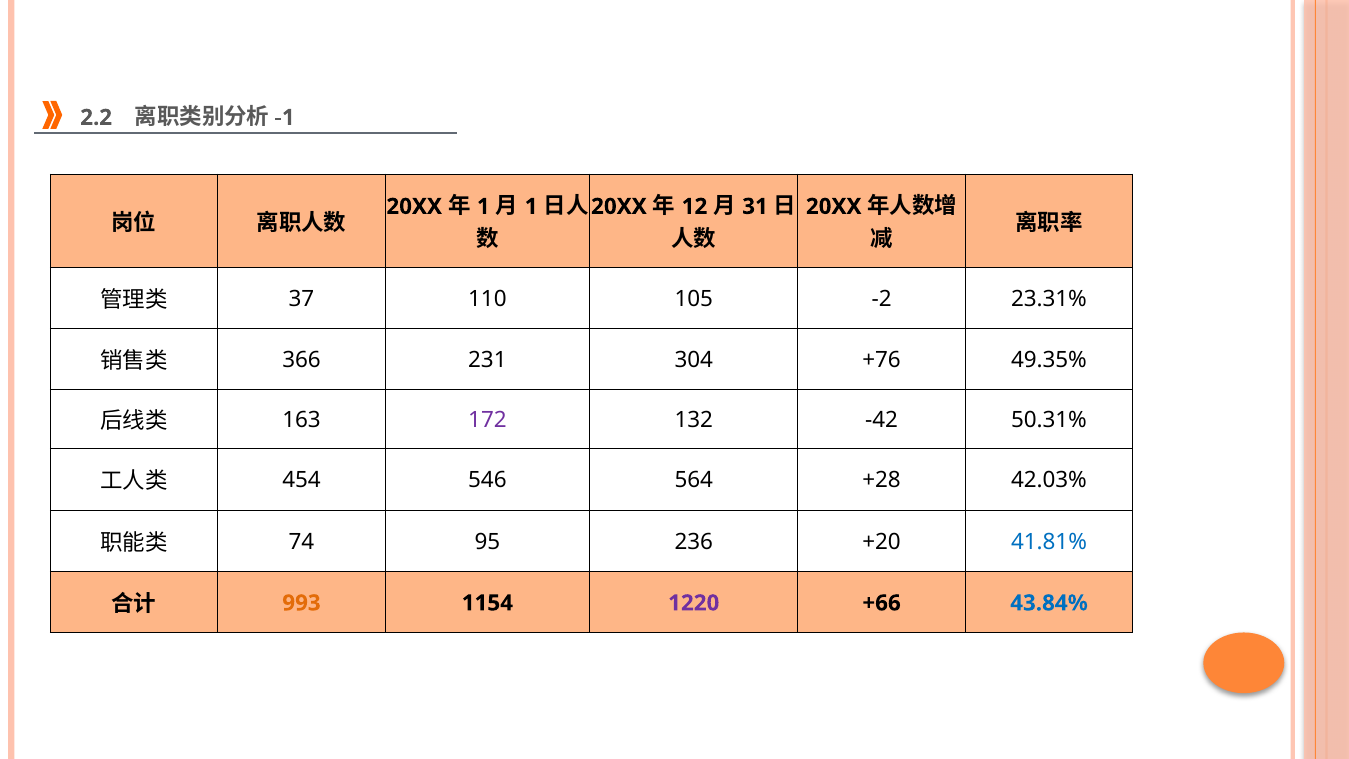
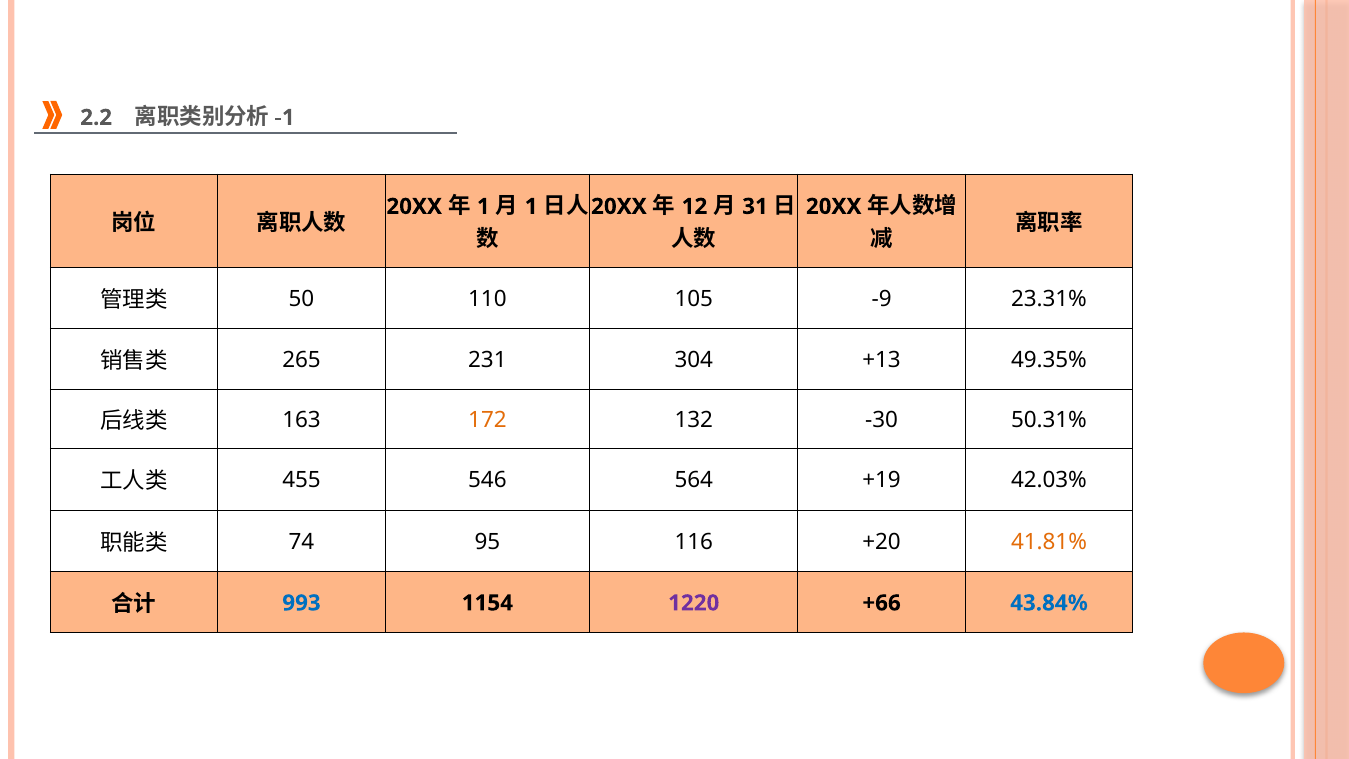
37: 37 -> 50
-2: -2 -> -9
366: 366 -> 265
+76: +76 -> +13
172 colour: purple -> orange
-42: -42 -> -30
454: 454 -> 455
+28: +28 -> +19
236: 236 -> 116
41.81% colour: blue -> orange
993 colour: orange -> blue
